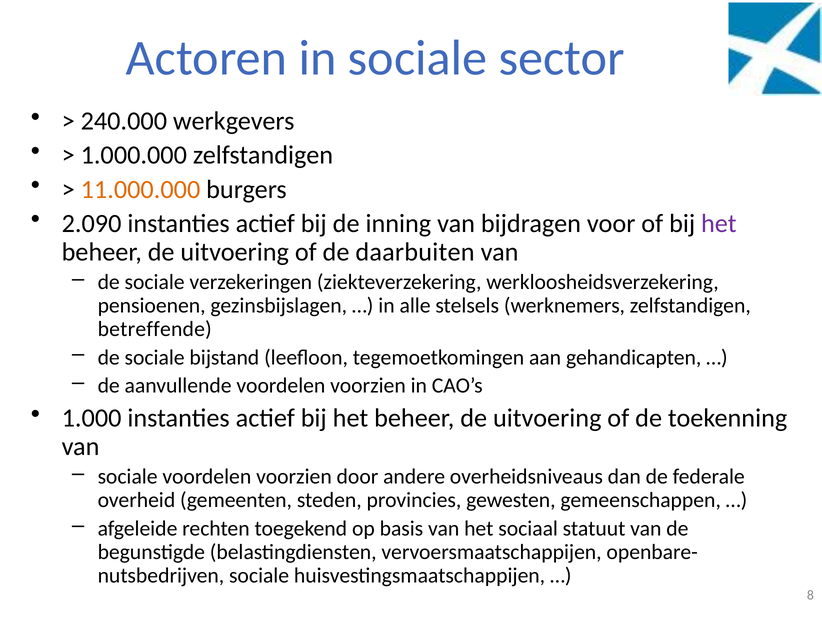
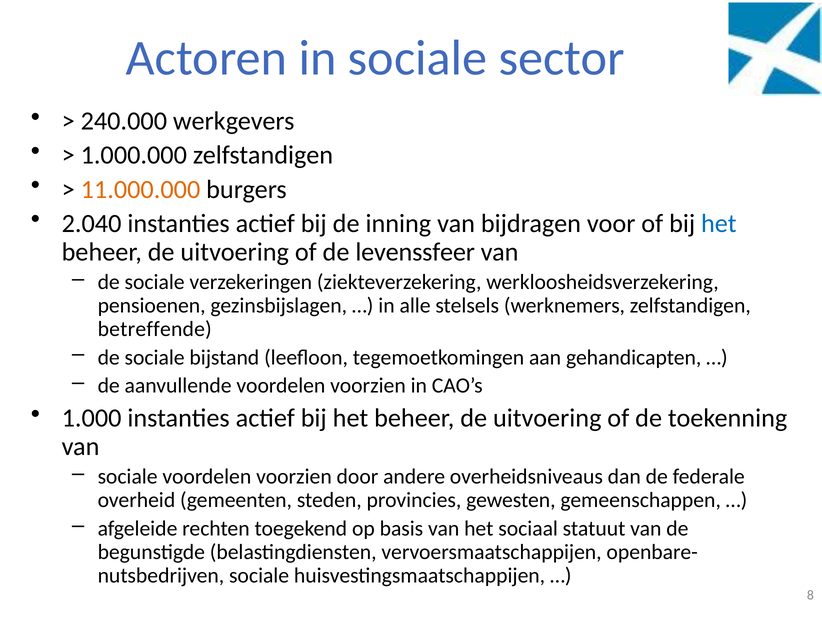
2.090: 2.090 -> 2.040
het at (719, 223) colour: purple -> blue
daarbuiten: daarbuiten -> levenssfeer
